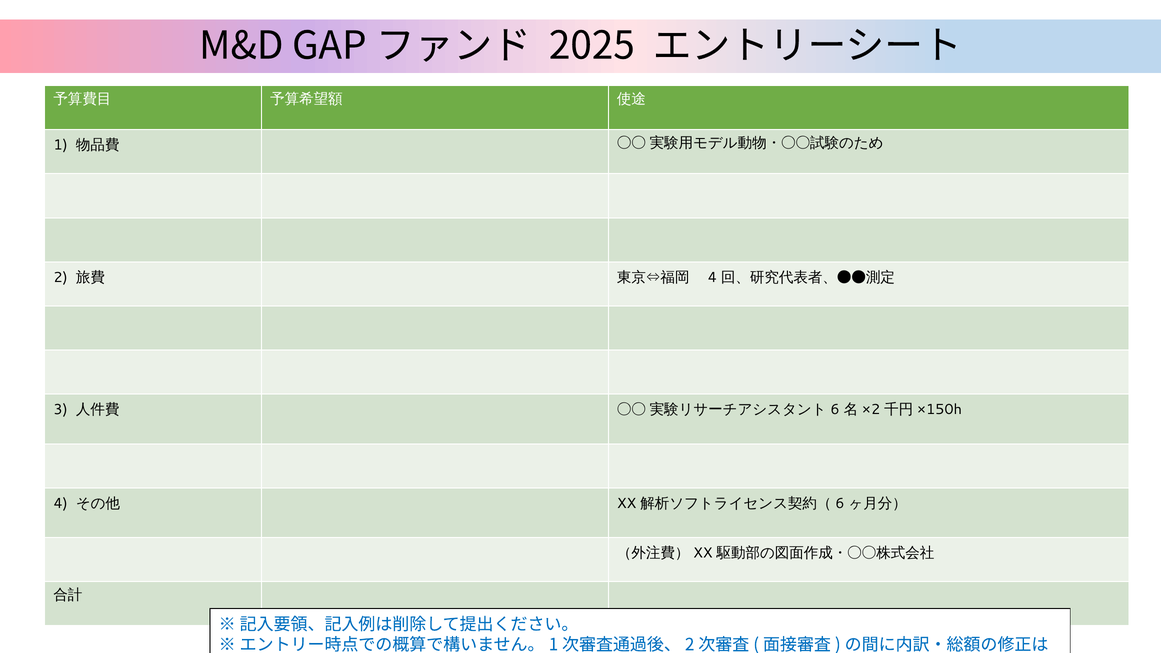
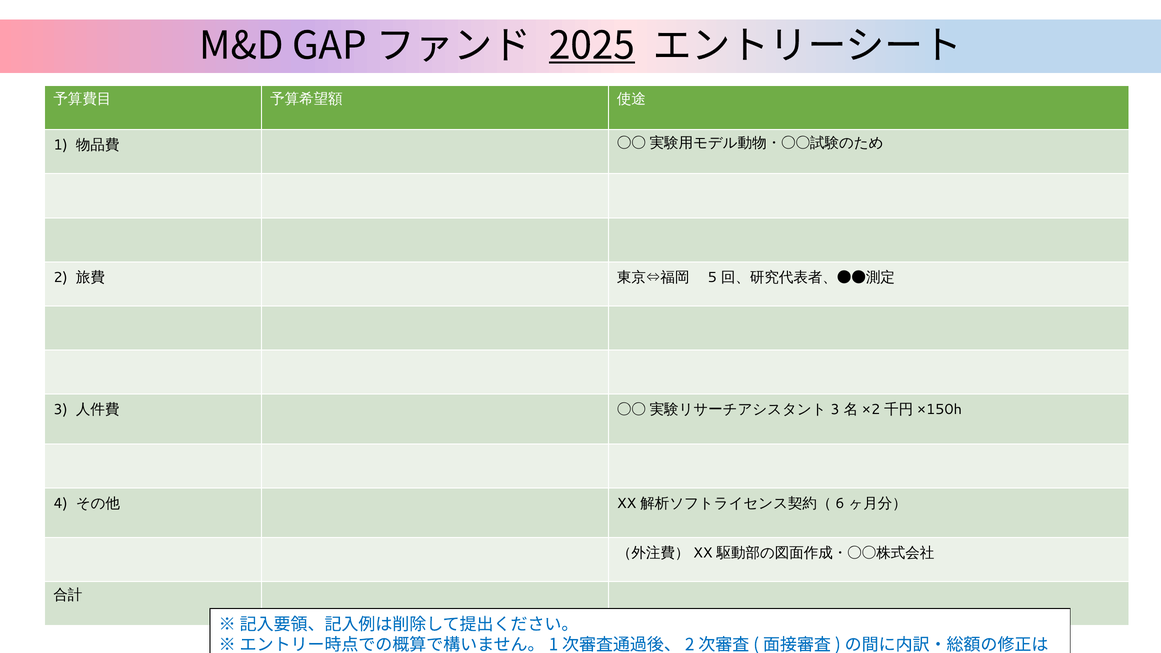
2025 underline: none -> present
4 at (712, 277): 4 -> 5
6 at (835, 410): 6 -> 3
